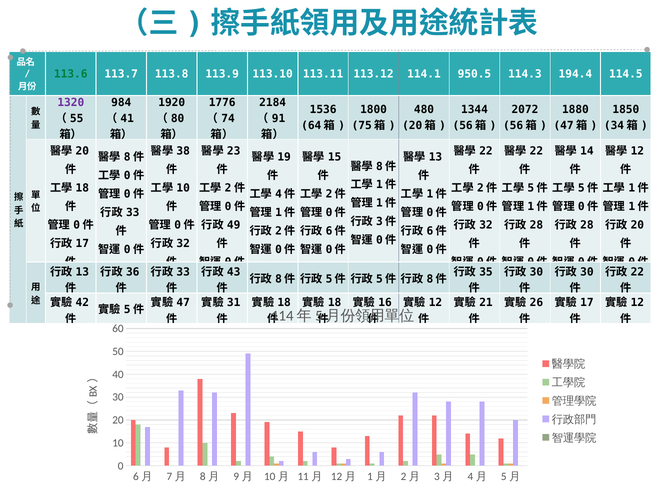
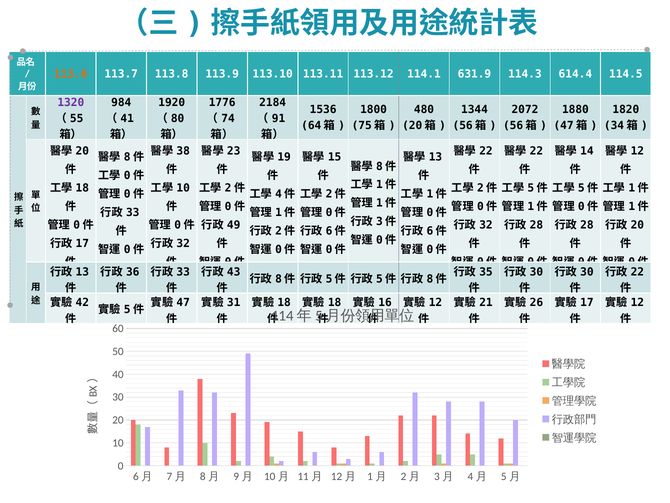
113.6 colour: green -> orange
950.5: 950.5 -> 631.9
194.4: 194.4 -> 614.4
1850: 1850 -> 1820
